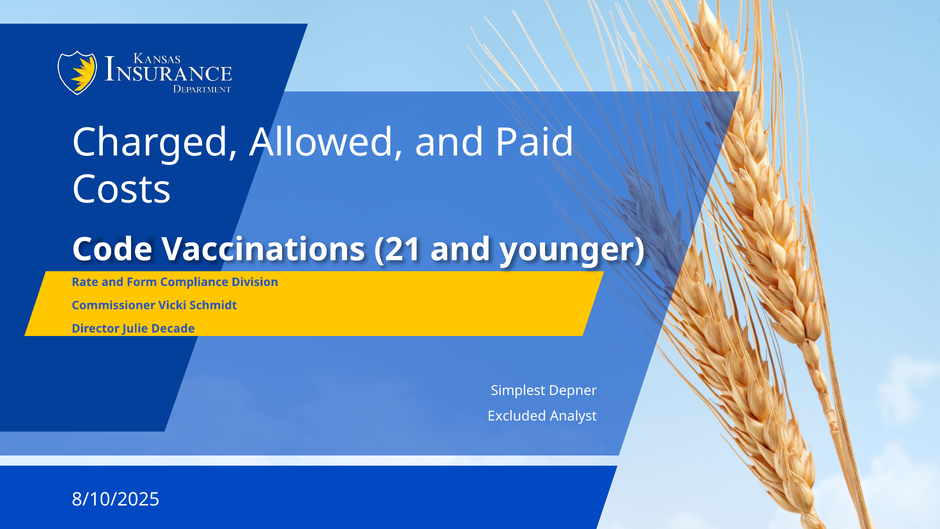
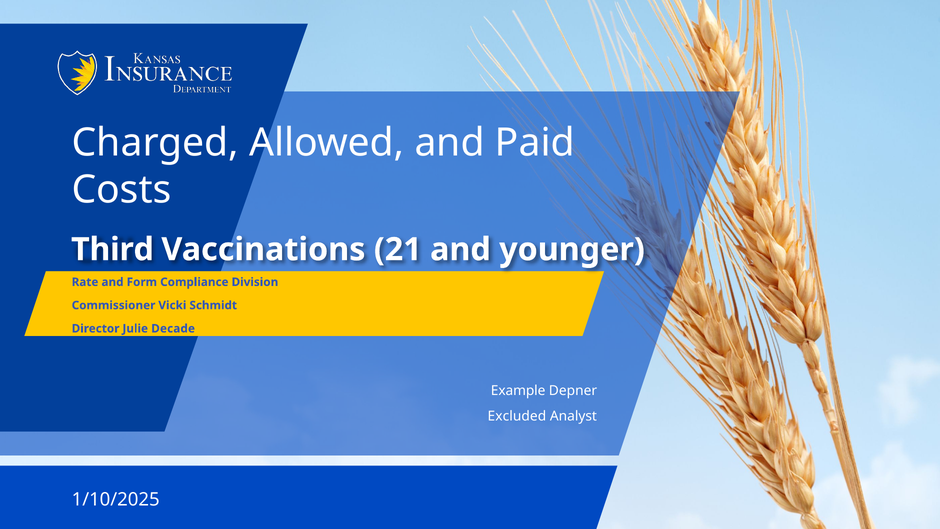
Code: Code -> Third
Simplest: Simplest -> Example
8/10/2025: 8/10/2025 -> 1/10/2025
